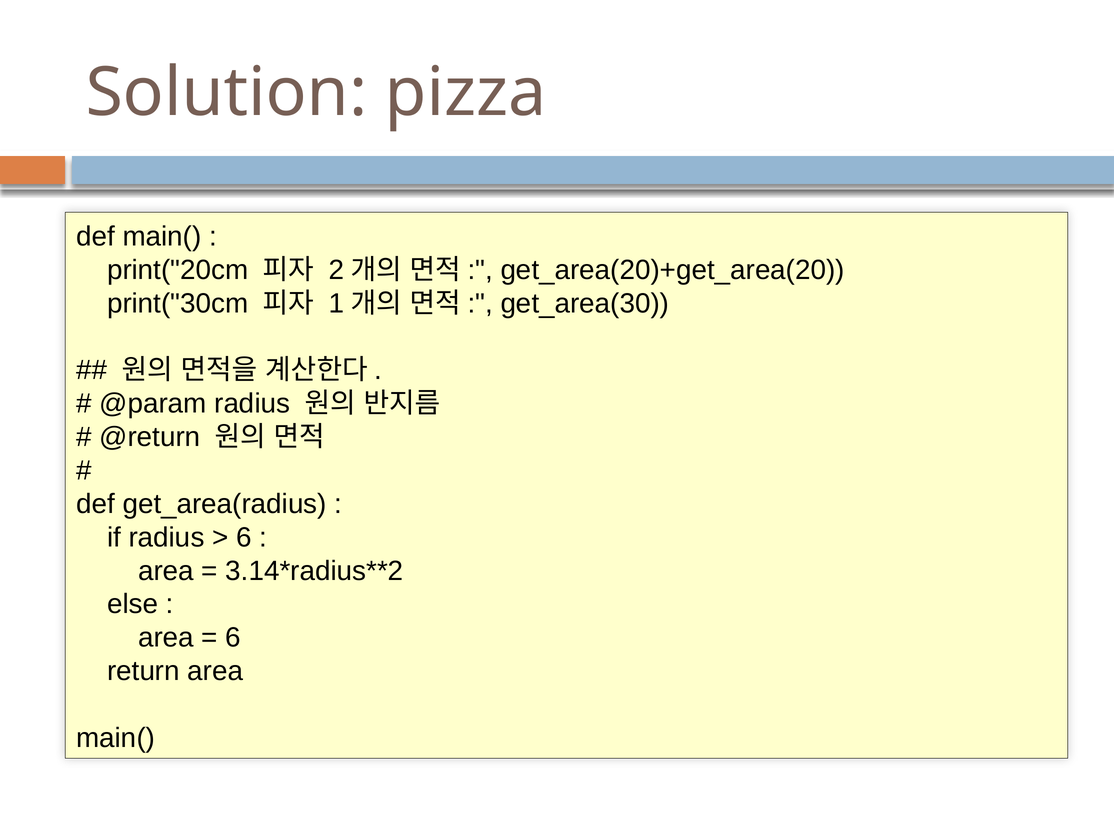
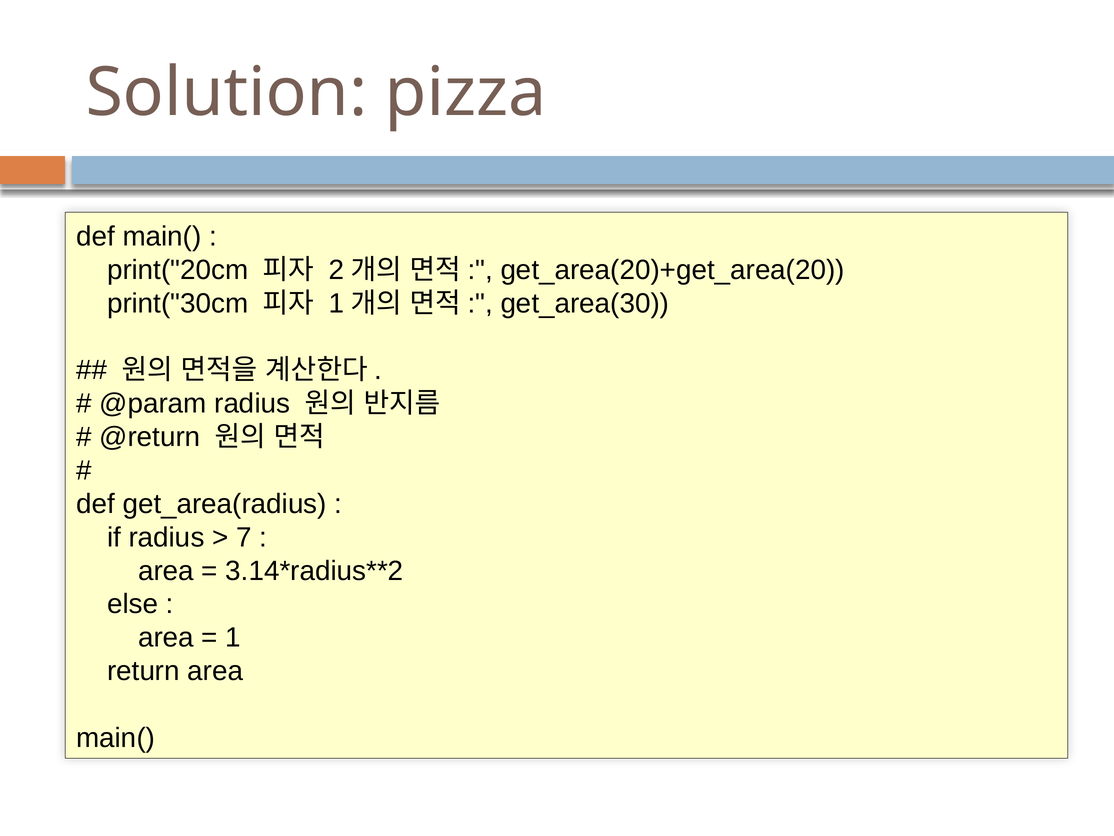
6 at (244, 537): 6 -> 7
6 at (233, 637): 6 -> 1
